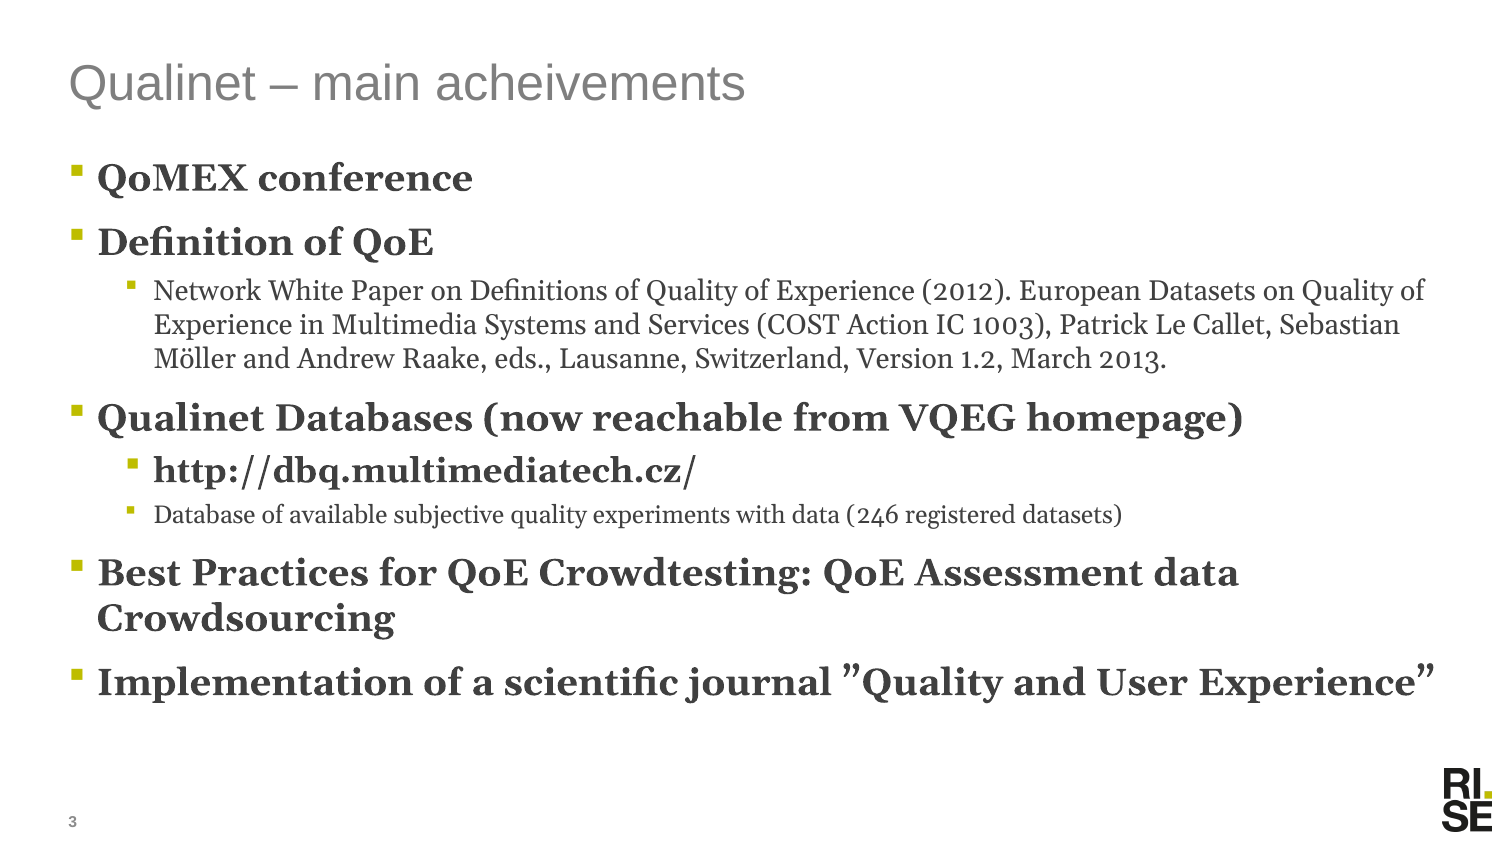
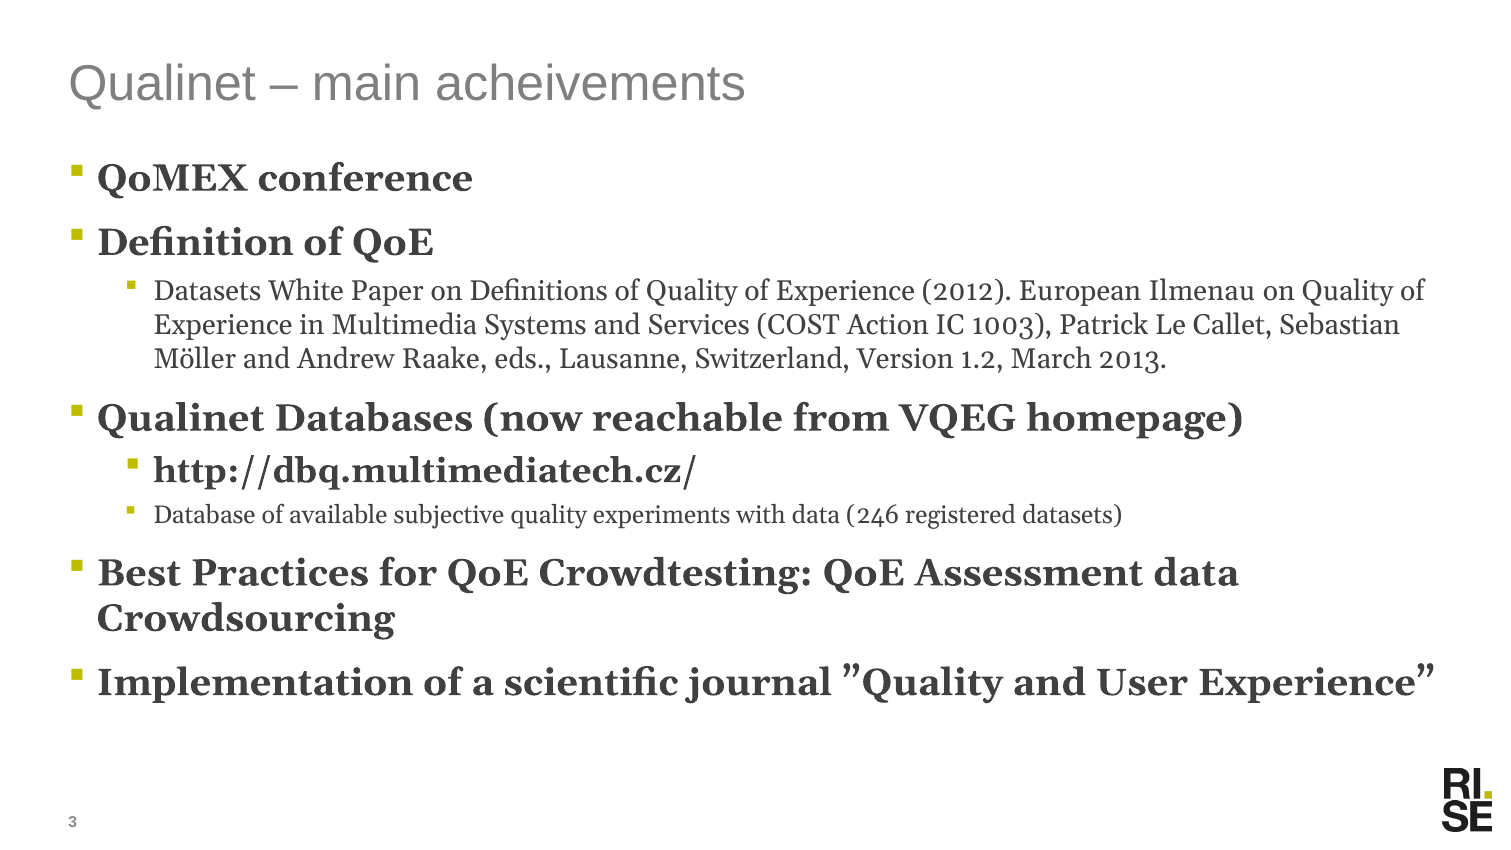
Network at (207, 291): Network -> Datasets
European Datasets: Datasets -> Ilmenau
